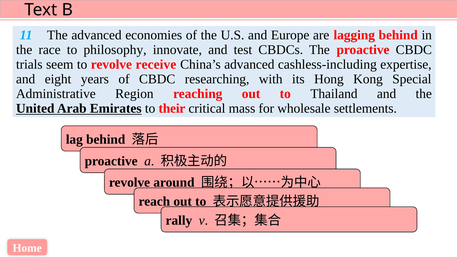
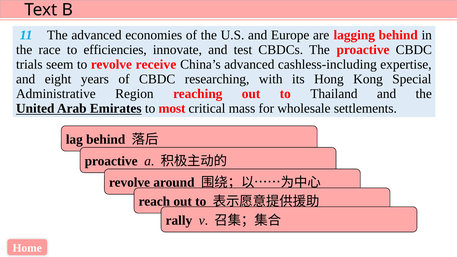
philosophy: philosophy -> efficiencies
their: their -> most
